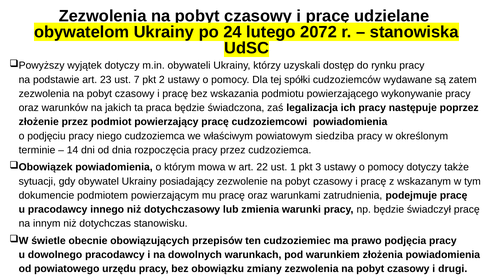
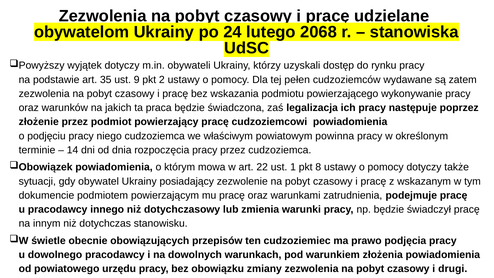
2072: 2072 -> 2068
23: 23 -> 35
7: 7 -> 9
spółki: spółki -> pełen
siedziba: siedziba -> powinna
3: 3 -> 8
